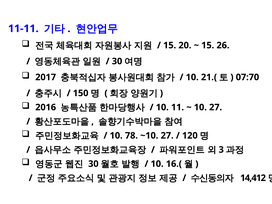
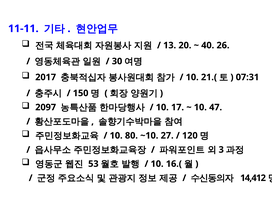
15 at (170, 45): 15 -> 13
15 at (208, 45): 15 -> 40
07:70: 07:70 -> 07:31
2016: 2016 -> 2097
11: 11 -> 17
10 27: 27 -> 47
78: 78 -> 80
30 at (93, 164): 30 -> 53
